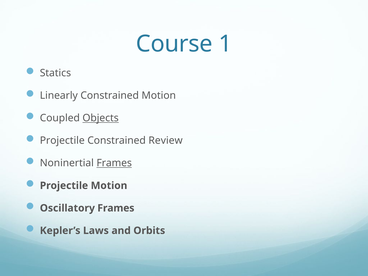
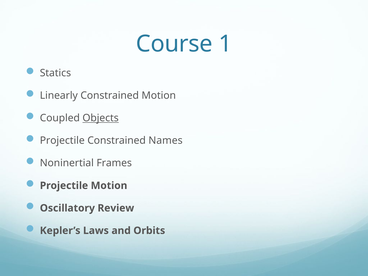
Review: Review -> Names
Frames at (114, 163) underline: present -> none
Oscillatory Frames: Frames -> Review
